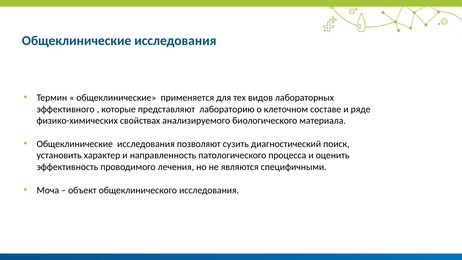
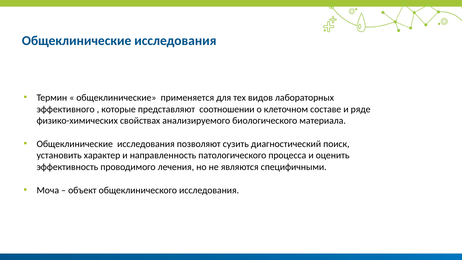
представляют лабораторию: лабораторию -> соотношении
